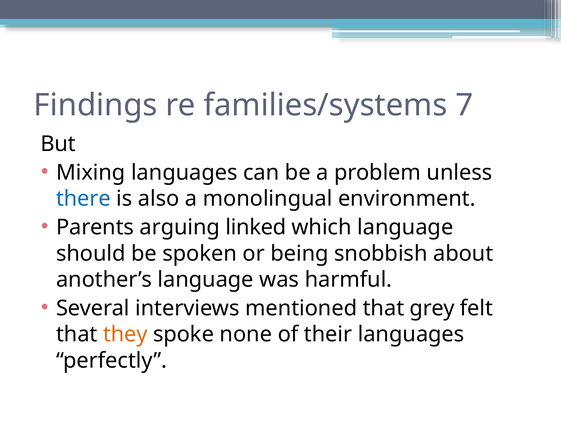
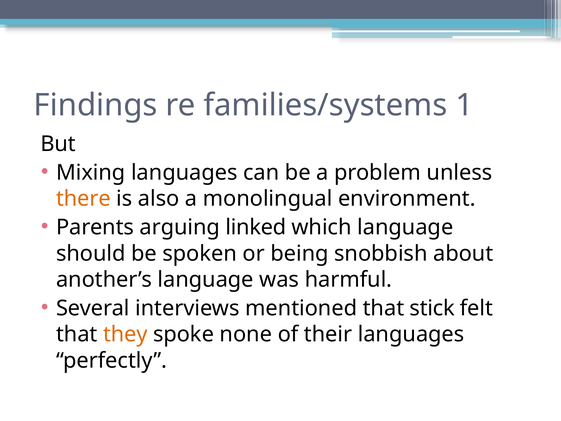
7: 7 -> 1
there colour: blue -> orange
grey: grey -> stick
